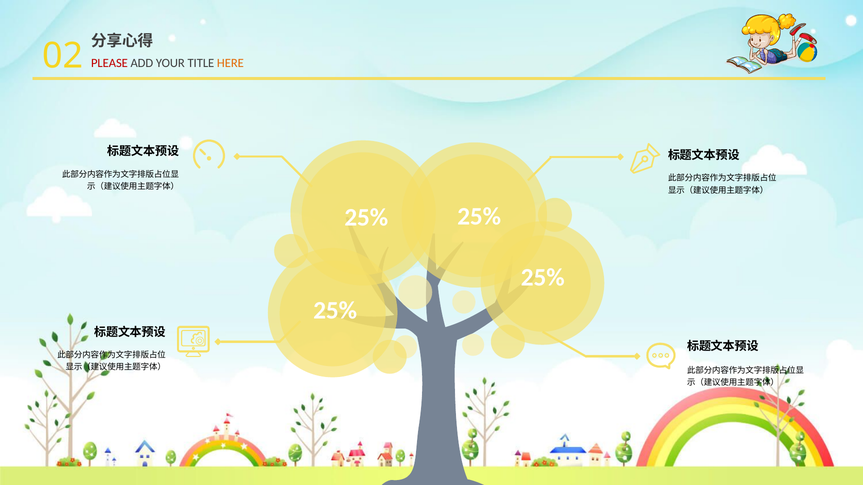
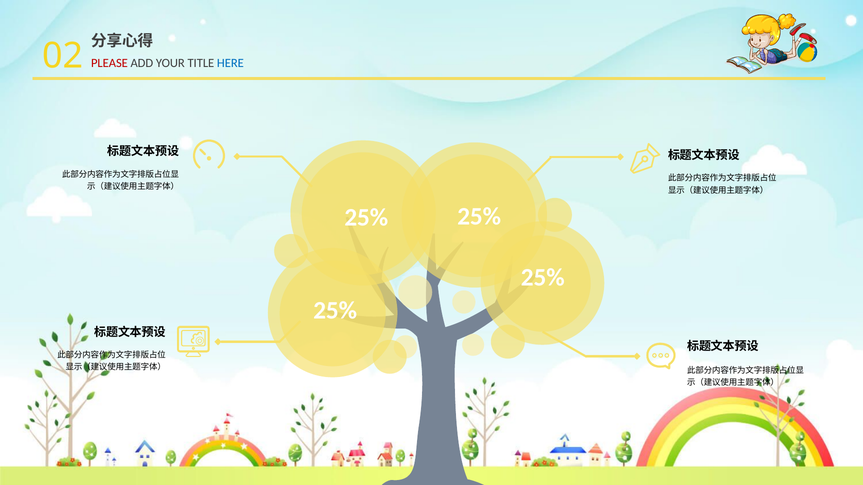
HERE colour: orange -> blue
